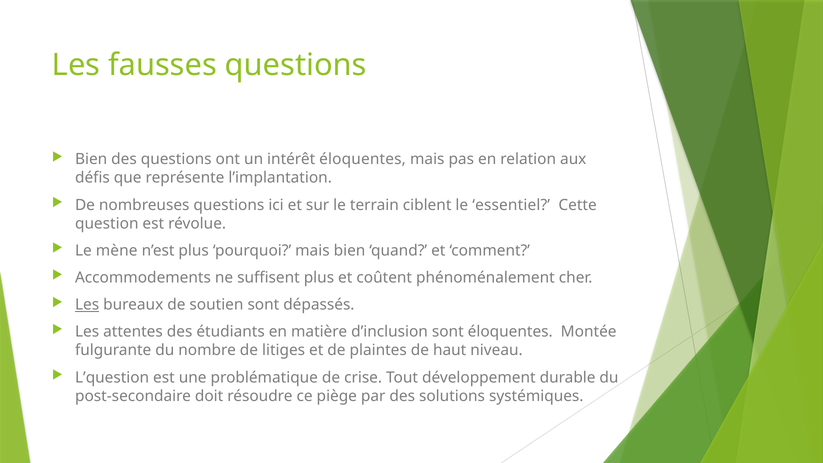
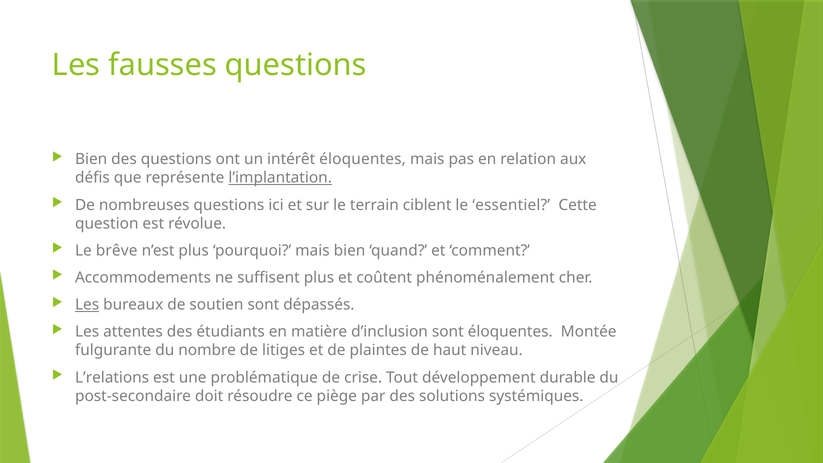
l’implantation underline: none -> present
mène: mène -> brêve
L’question: L’question -> L’relations
